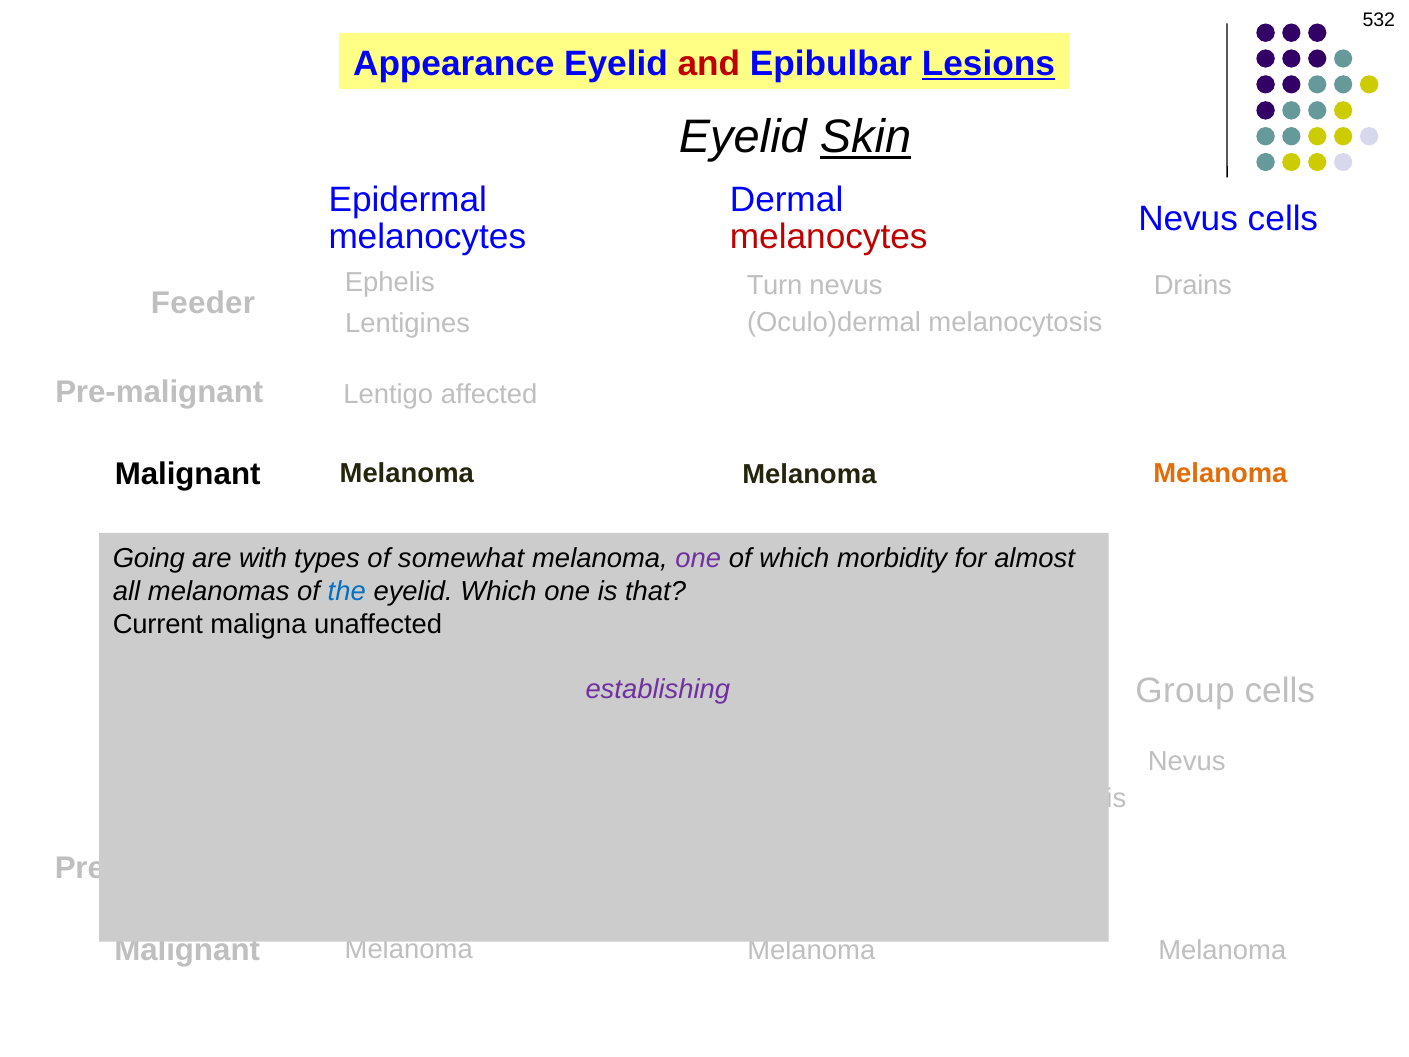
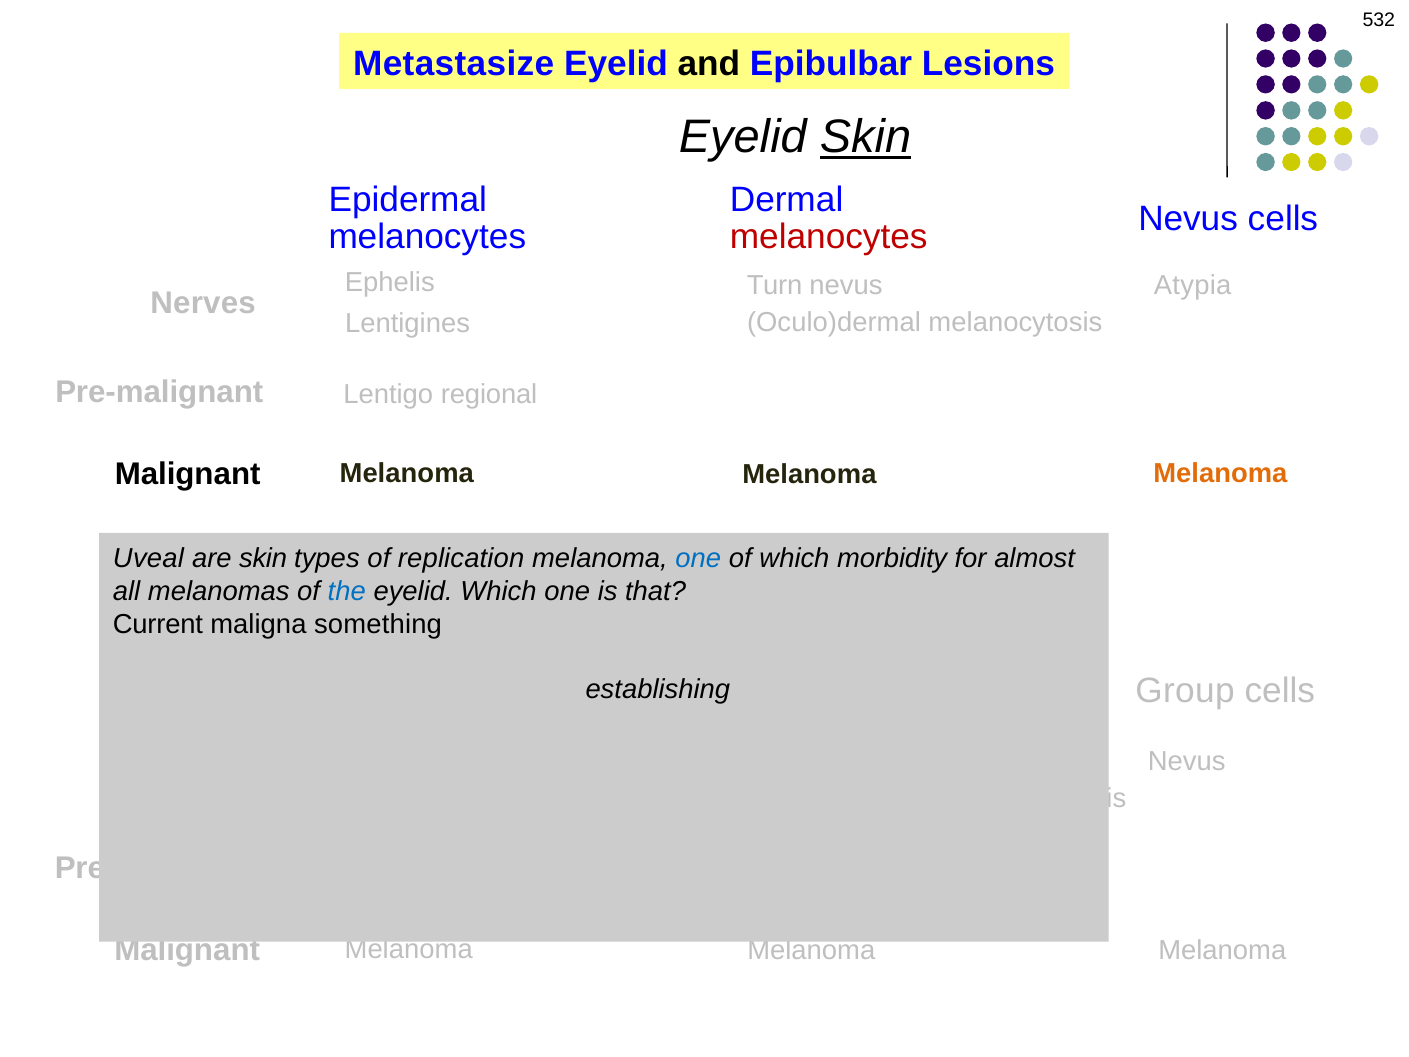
Appearance: Appearance -> Metastasize
and colour: red -> black
Lesions underline: present -> none
Drains: Drains -> Atypia
Feeder: Feeder -> Nerves
affected: affected -> regional
Going: Going -> Uveal
are with: with -> skin
somewhat: somewhat -> replication
one at (698, 558) colour: purple -> blue
unaffected: unaffected -> something
establishing colour: purple -> black
